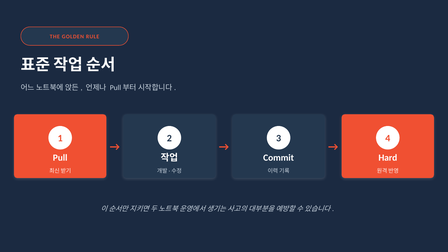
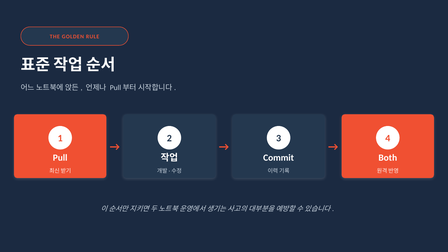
Hard: Hard -> Both
